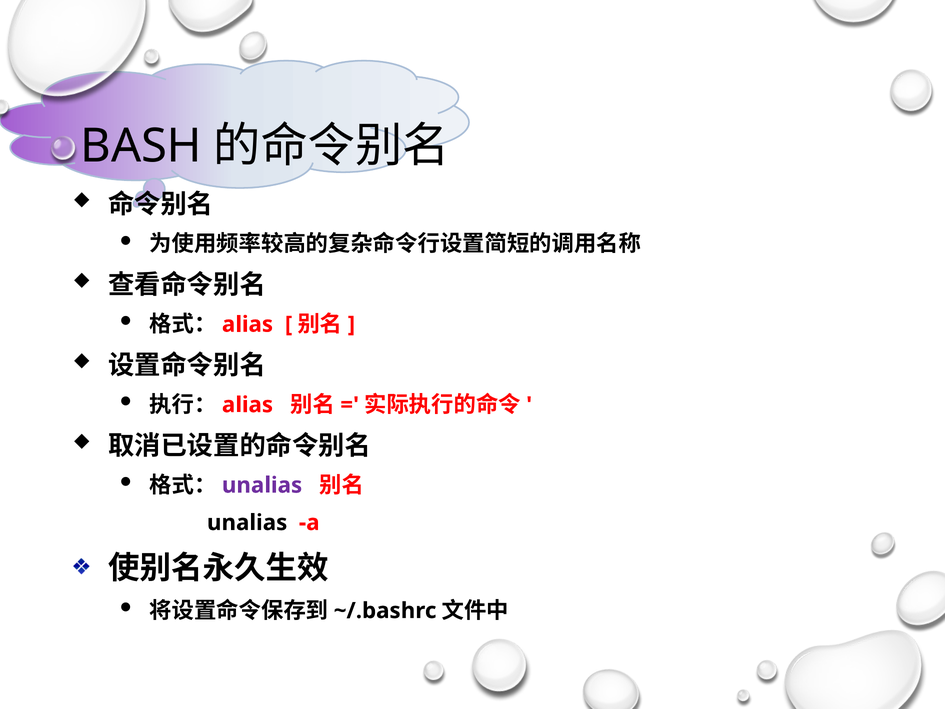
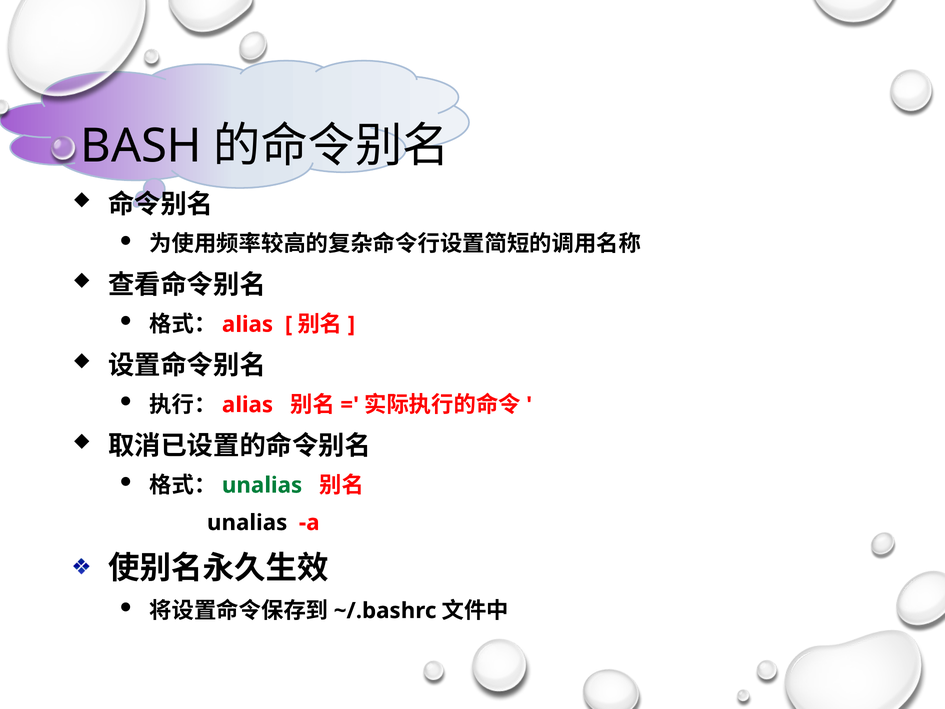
unalias at (262, 485) colour: purple -> green
